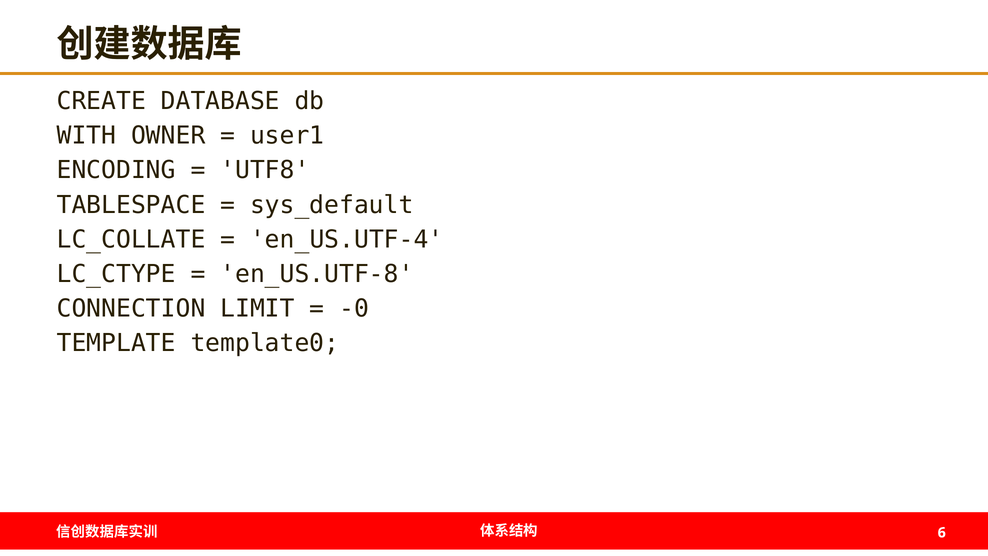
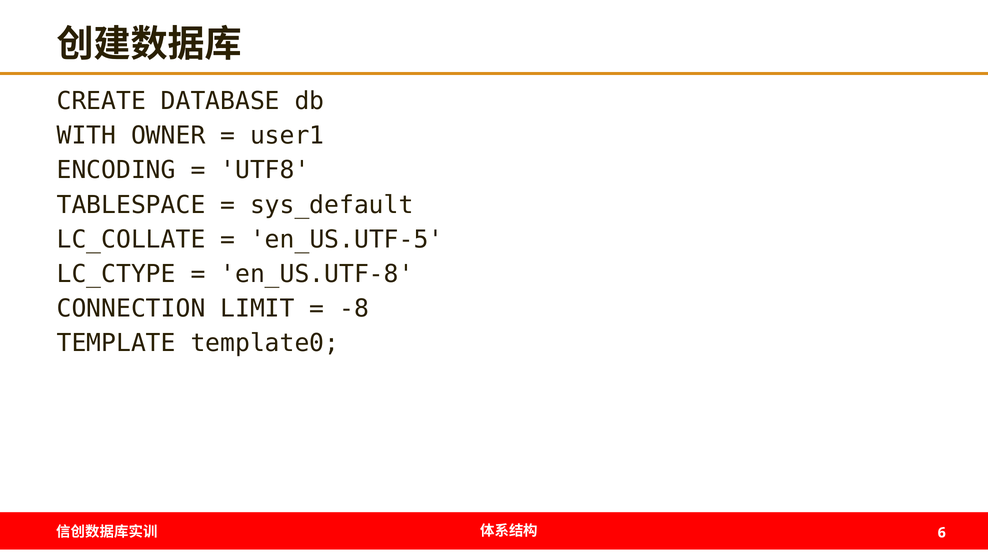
en_US.UTF-4: en_US.UTF-4 -> en_US.UTF-5
-0: -0 -> -8
